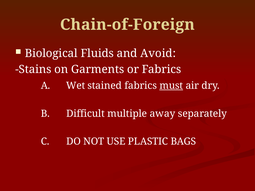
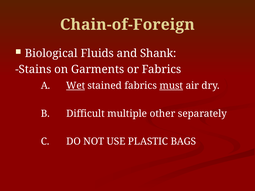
Avoid: Avoid -> Shank
Wet underline: none -> present
away: away -> other
